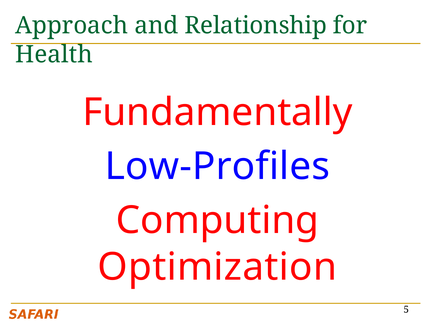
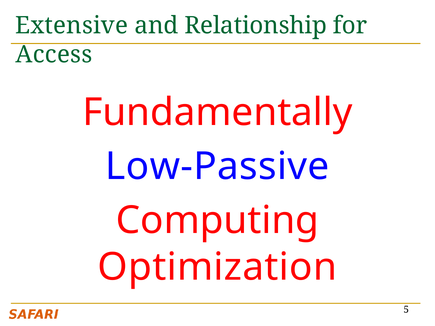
Approach: Approach -> Extensive
Health: Health -> Access
Low-Profiles: Low-Profiles -> Low-Passive
